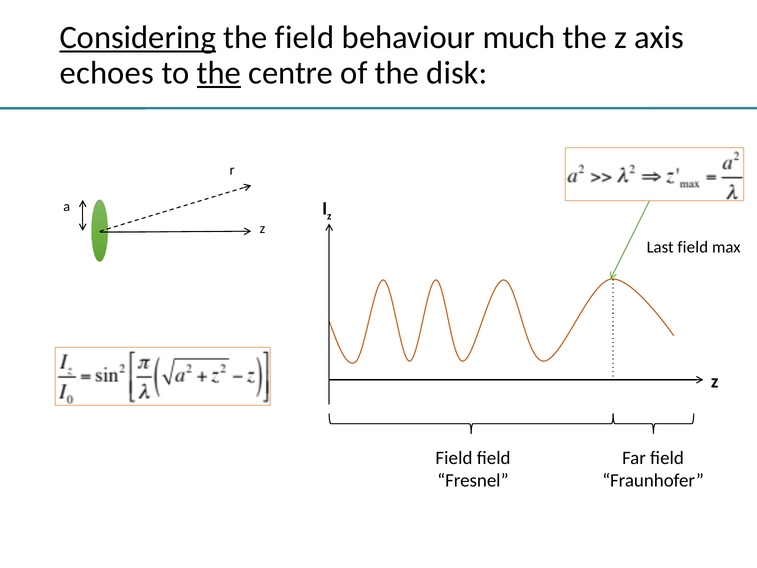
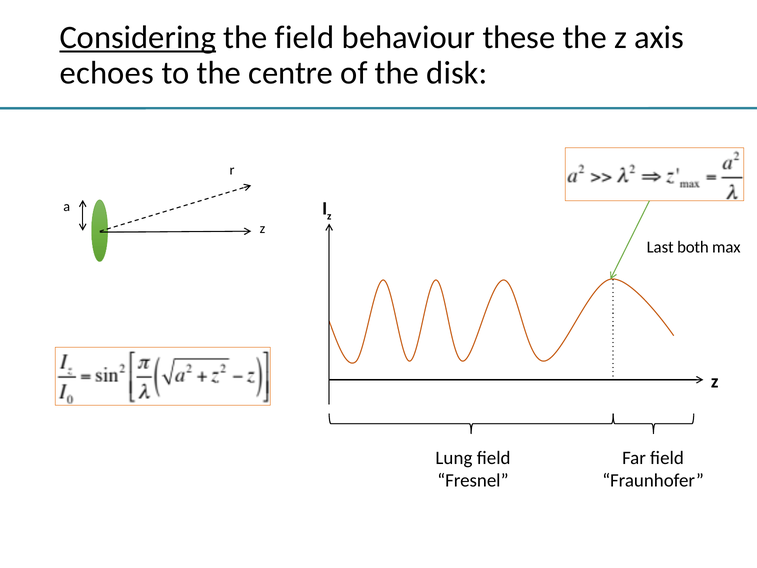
much: much -> these
the at (219, 73) underline: present -> none
Last field: field -> both
Field at (454, 458): Field -> Lung
